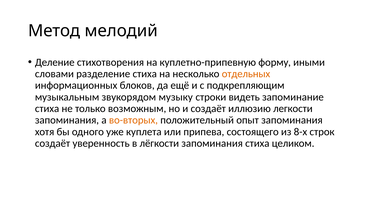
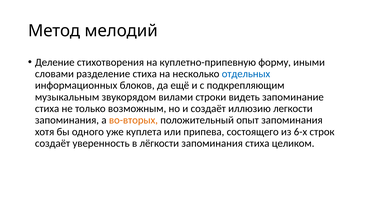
отдельных colour: orange -> blue
музыку: музыку -> вилами
8-х: 8-х -> 6-х
